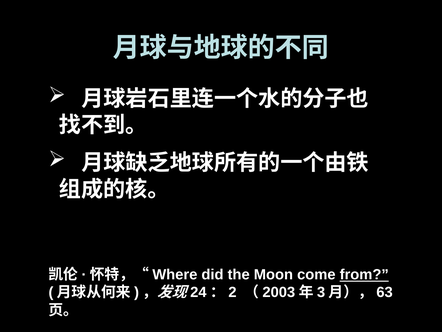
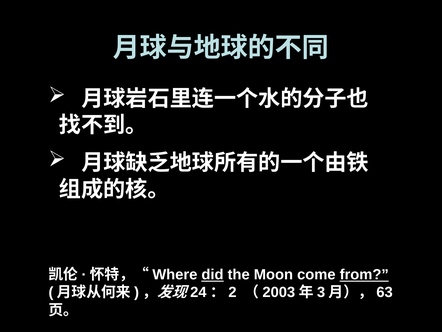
did underline: none -> present
